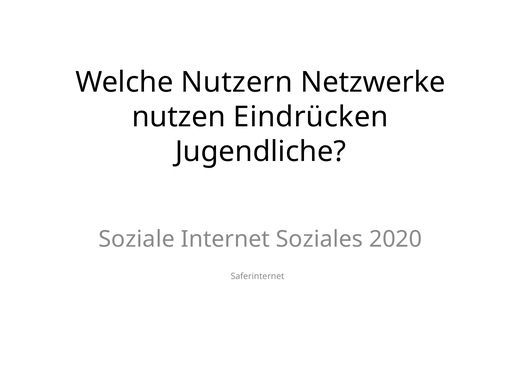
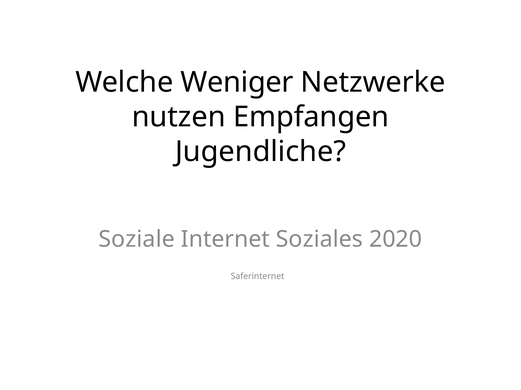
Nutzern: Nutzern -> Weniger
Eindrücken: Eindrücken -> Empfangen
